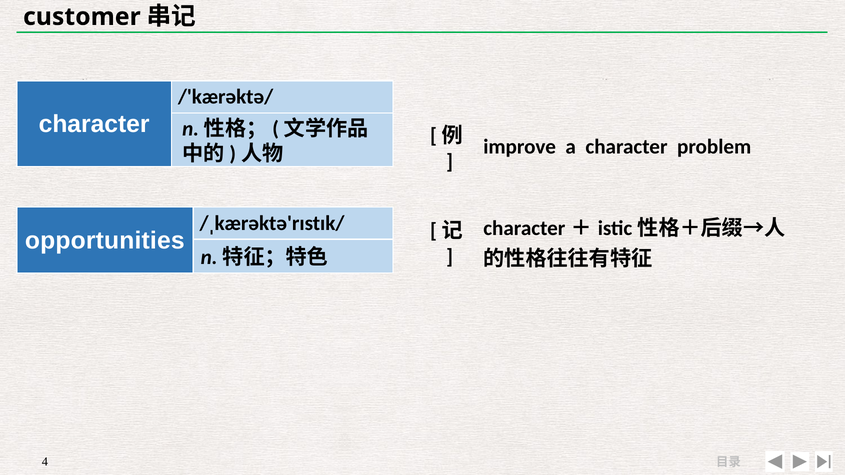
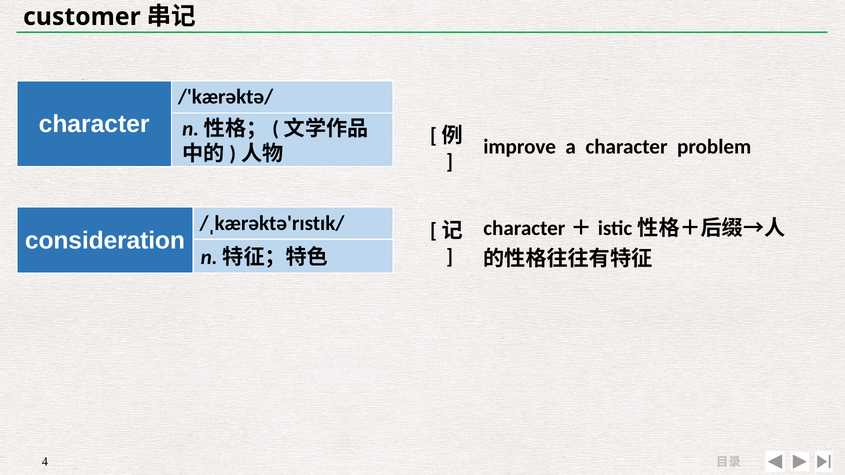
opportunities: opportunities -> consideration
